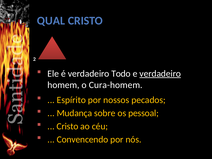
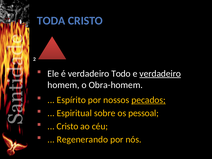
QUAL: QUAL -> TODA
Cura-homem: Cura-homem -> Obra-homem
pecados underline: none -> present
Mudança: Mudança -> Espiritual
Convencendo: Convencendo -> Regenerando
